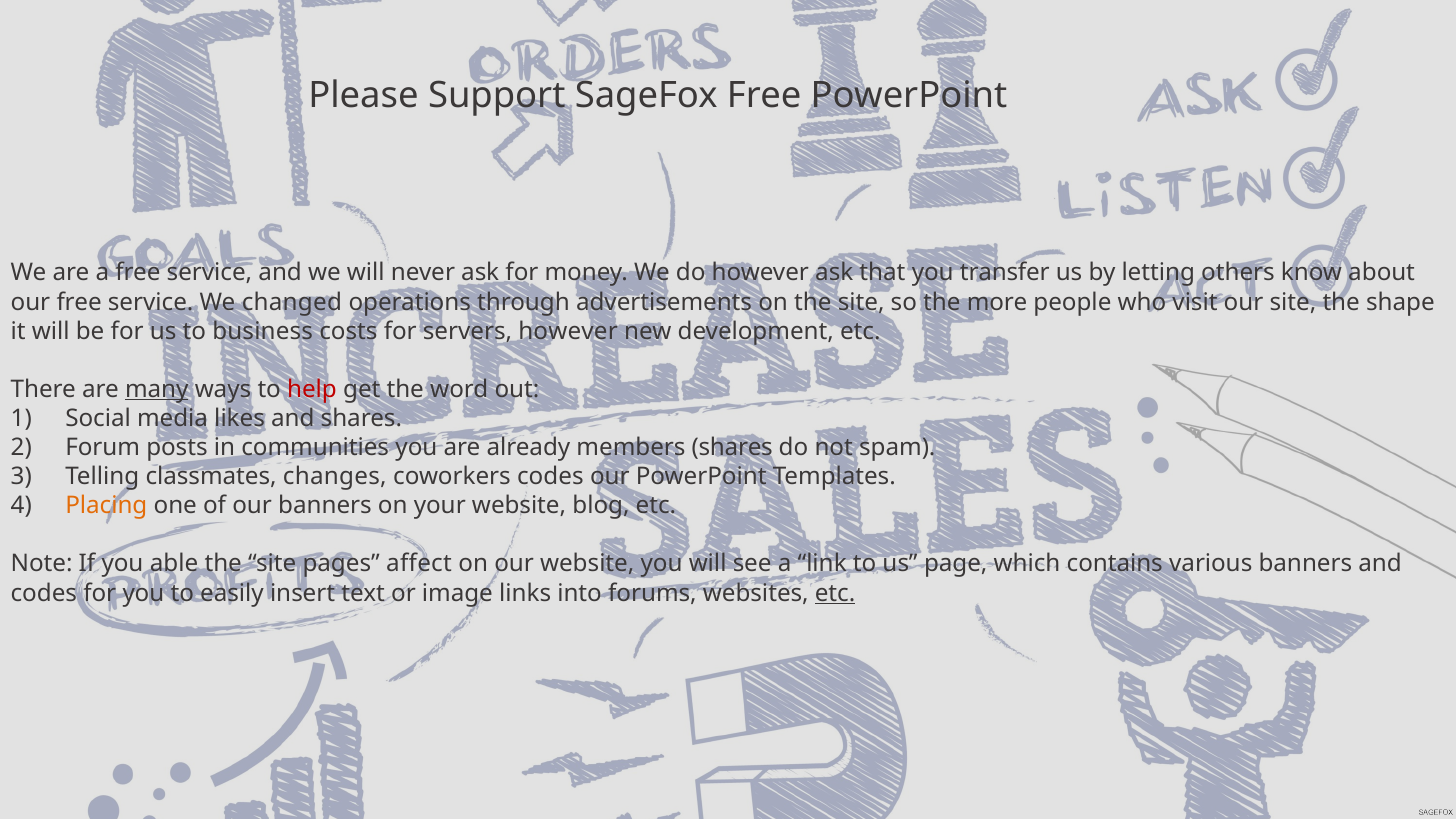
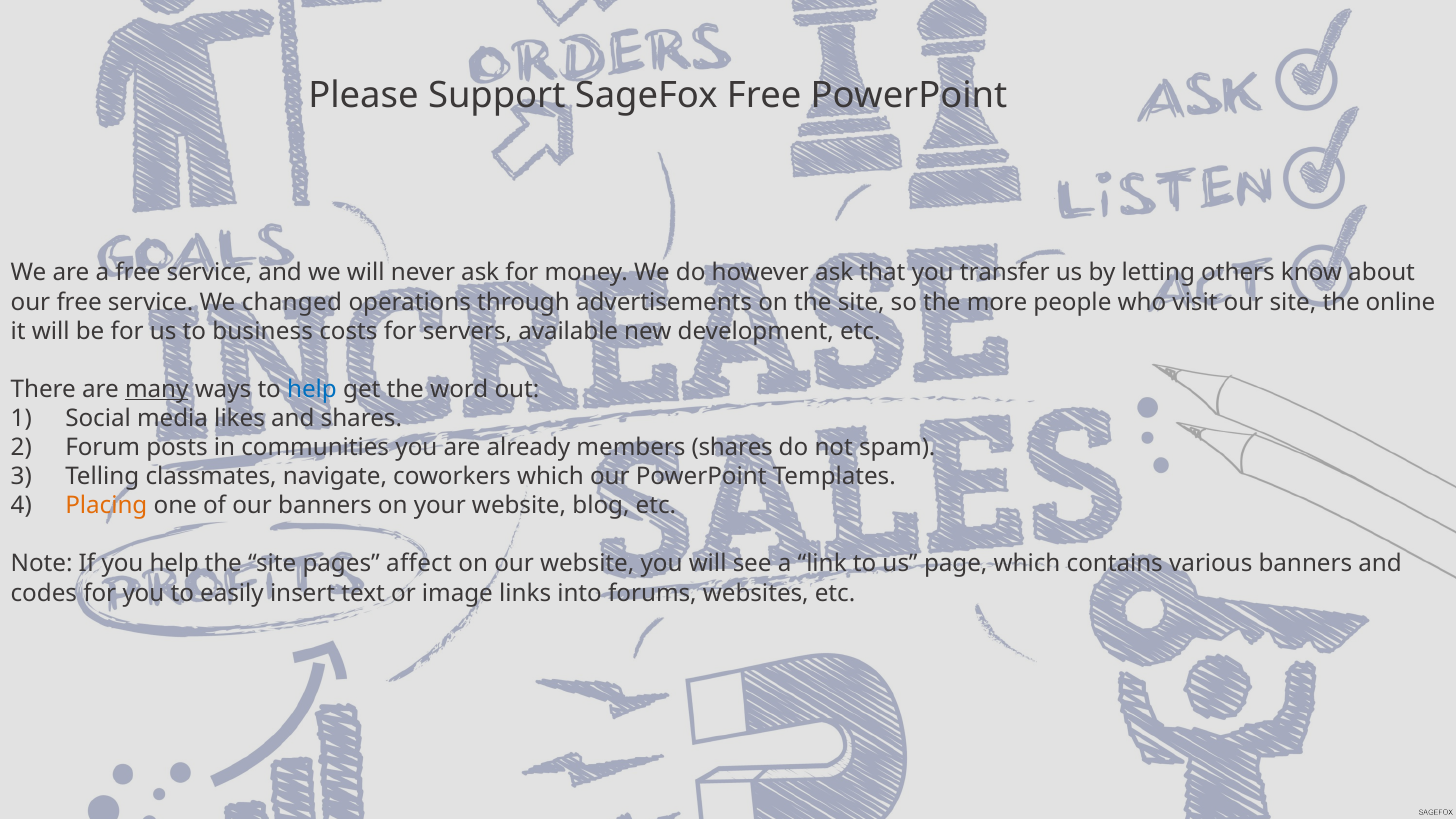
shape: shape -> online
servers however: however -> available
help at (312, 389) colour: red -> blue
changes: changes -> navigate
coworkers codes: codes -> which
you able: able -> help
etc at (835, 593) underline: present -> none
